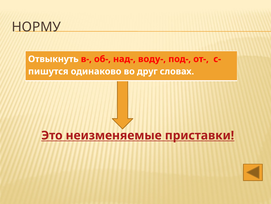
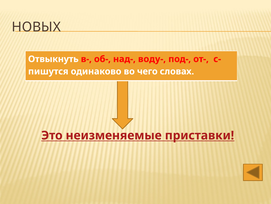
НОРМУ: НОРМУ -> НОВЫХ
друг: друг -> чего
